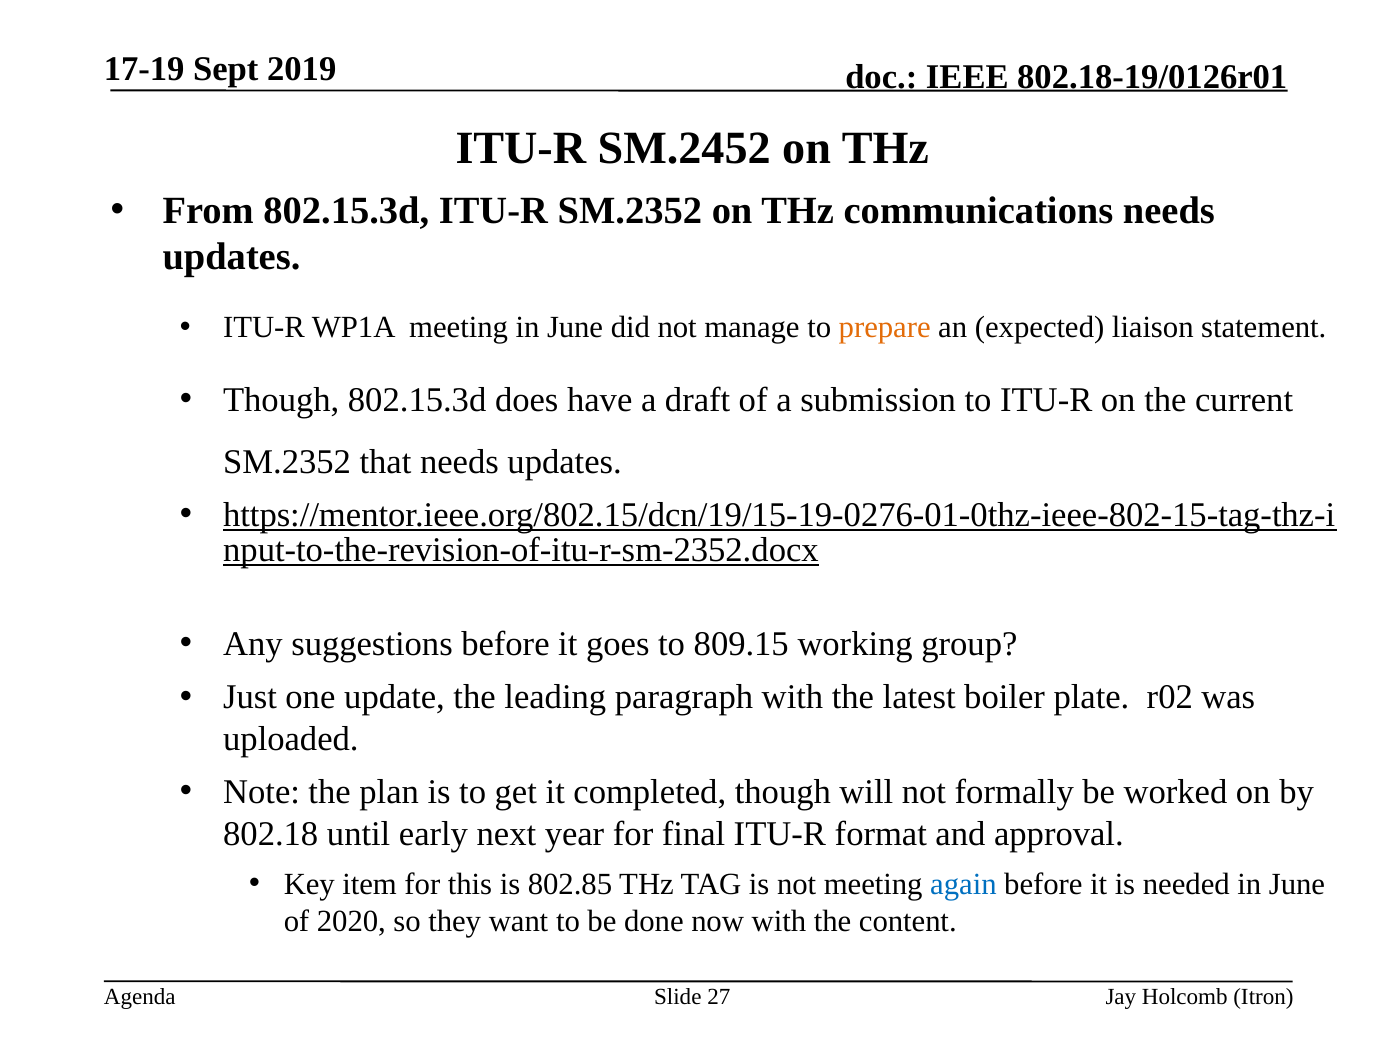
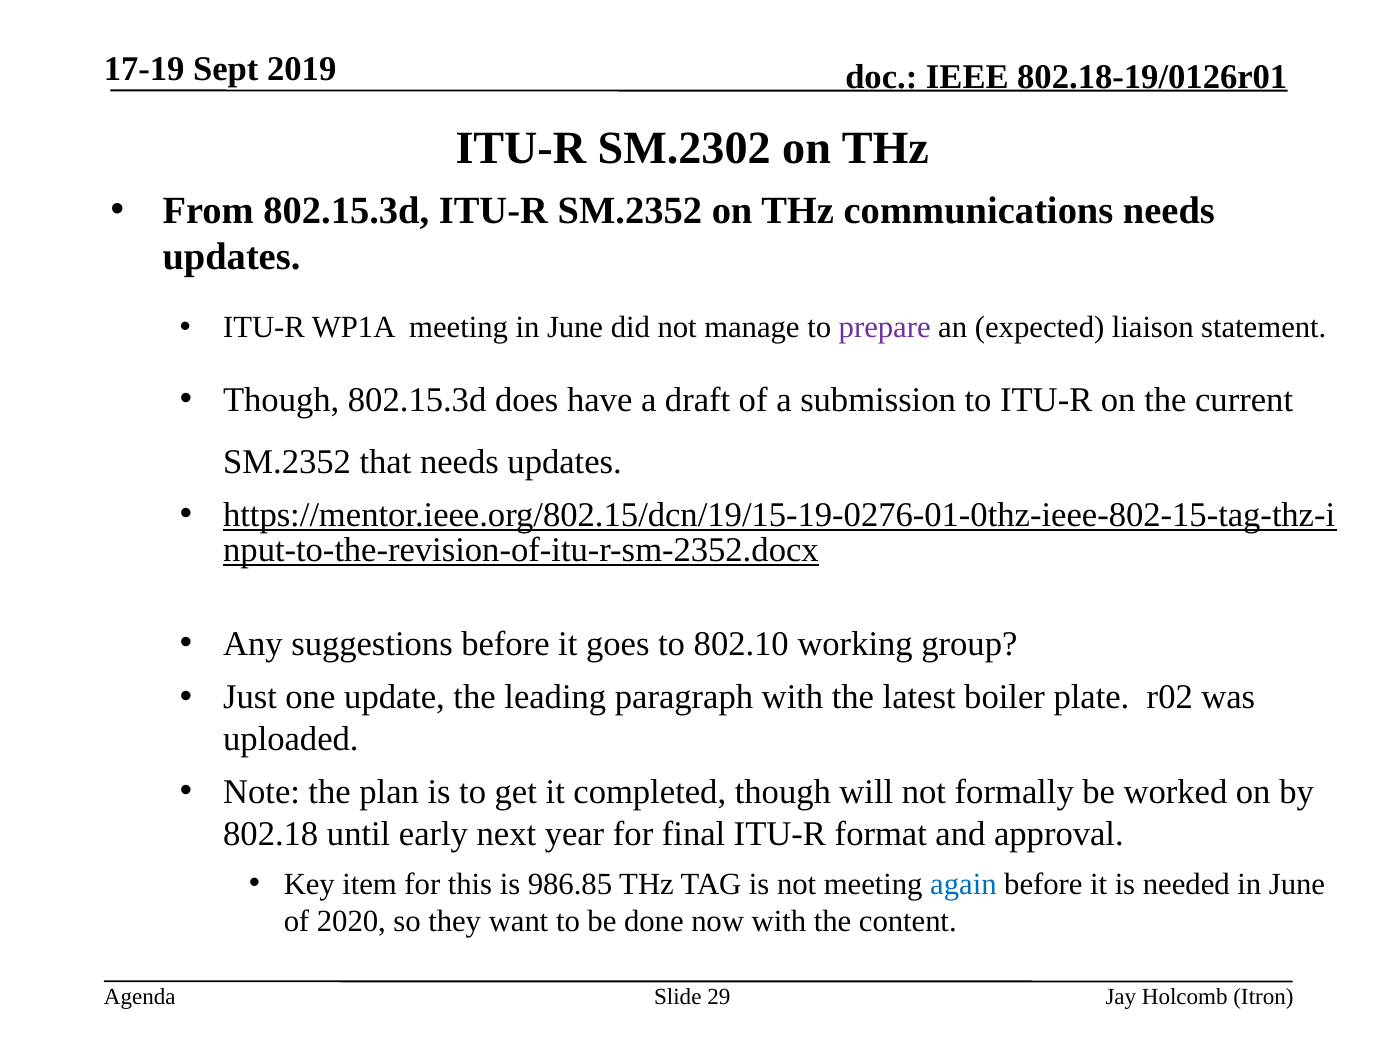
SM.2452: SM.2452 -> SM.2302
prepare colour: orange -> purple
809.15: 809.15 -> 802.10
802.85: 802.85 -> 986.85
27: 27 -> 29
